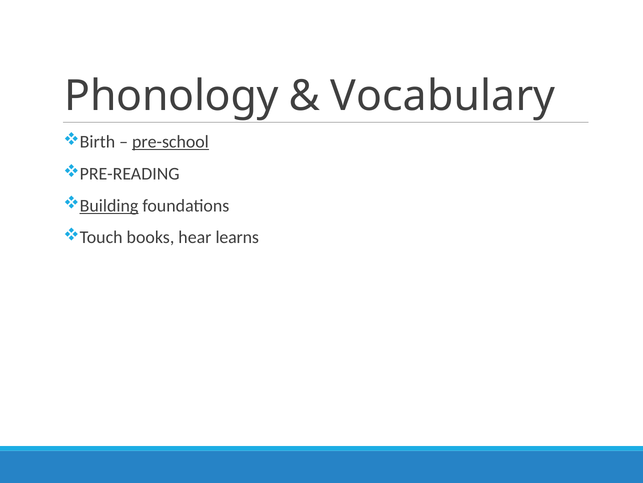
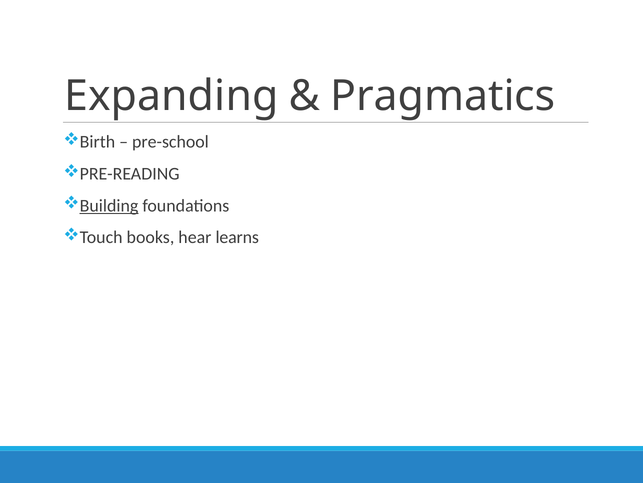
Phonology: Phonology -> Expanding
Vocabulary: Vocabulary -> Pragmatics
pre-school underline: present -> none
